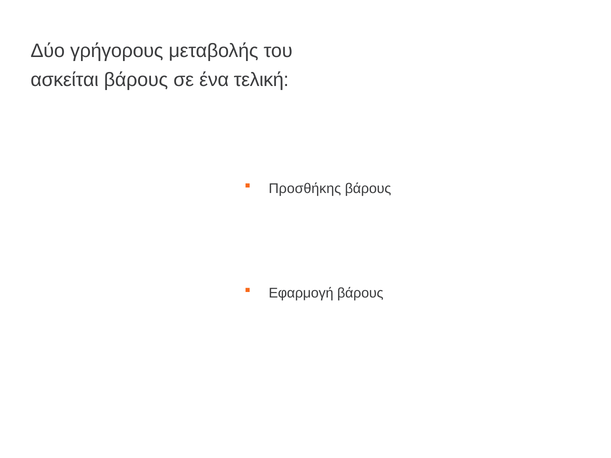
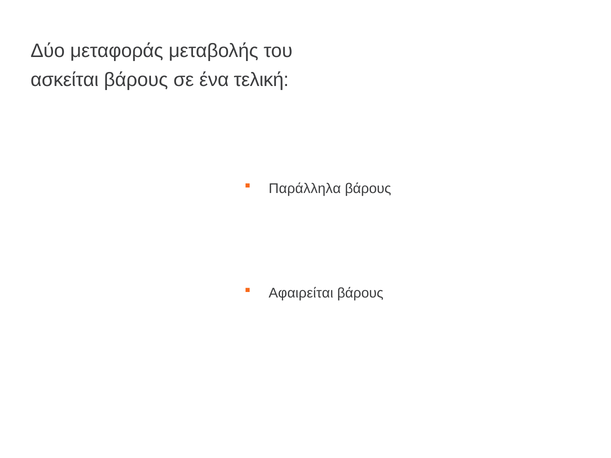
γρήγορους: γρήγορους -> μεταφοράς
Προσθήκης: Προσθήκης -> Παράλληλα
Εφαρμογή: Εφαρμογή -> Αφαιρείται
